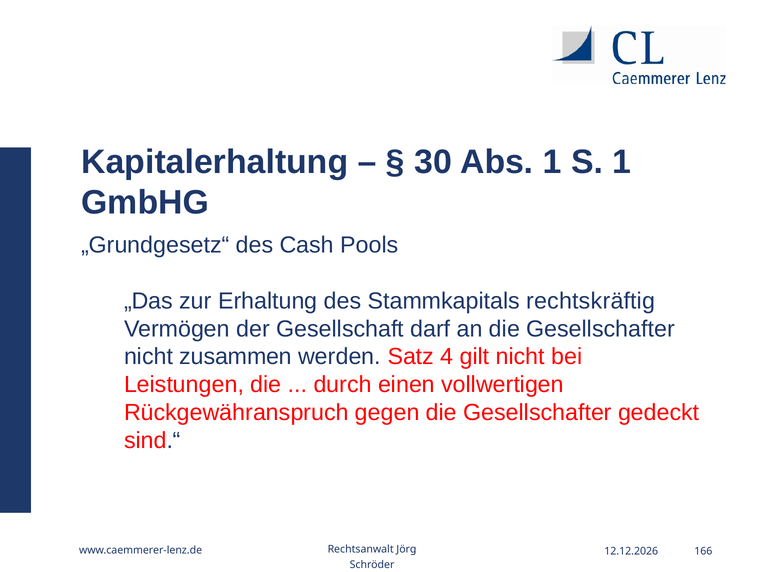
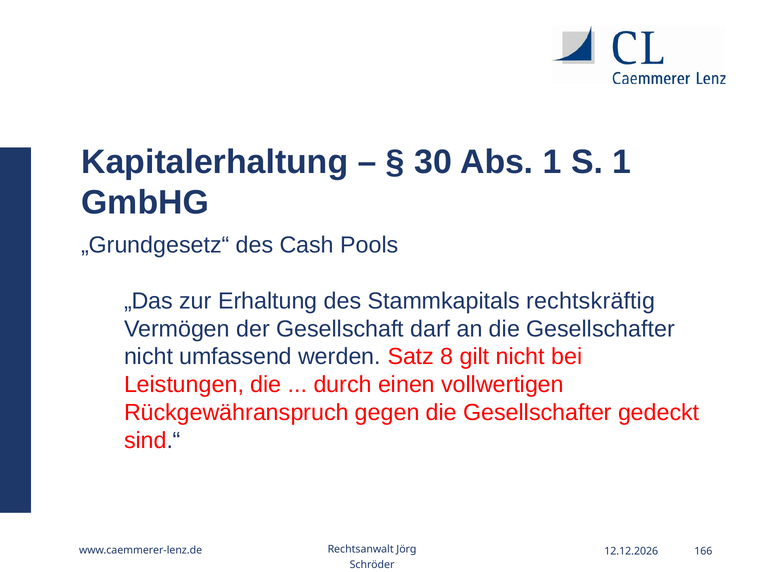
zusammen: zusammen -> umfassend
4: 4 -> 8
